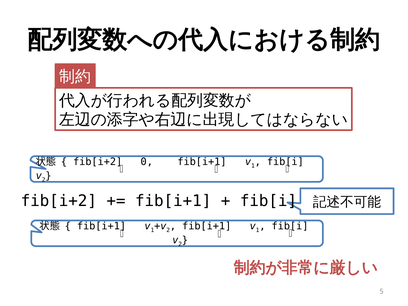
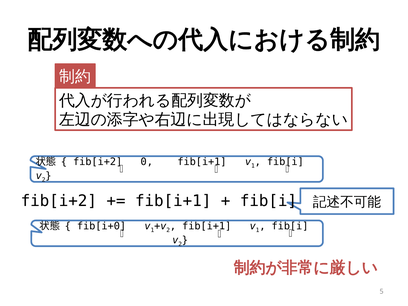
fib[i+1 at (102, 226): fib[i+1 -> fib[i+0
